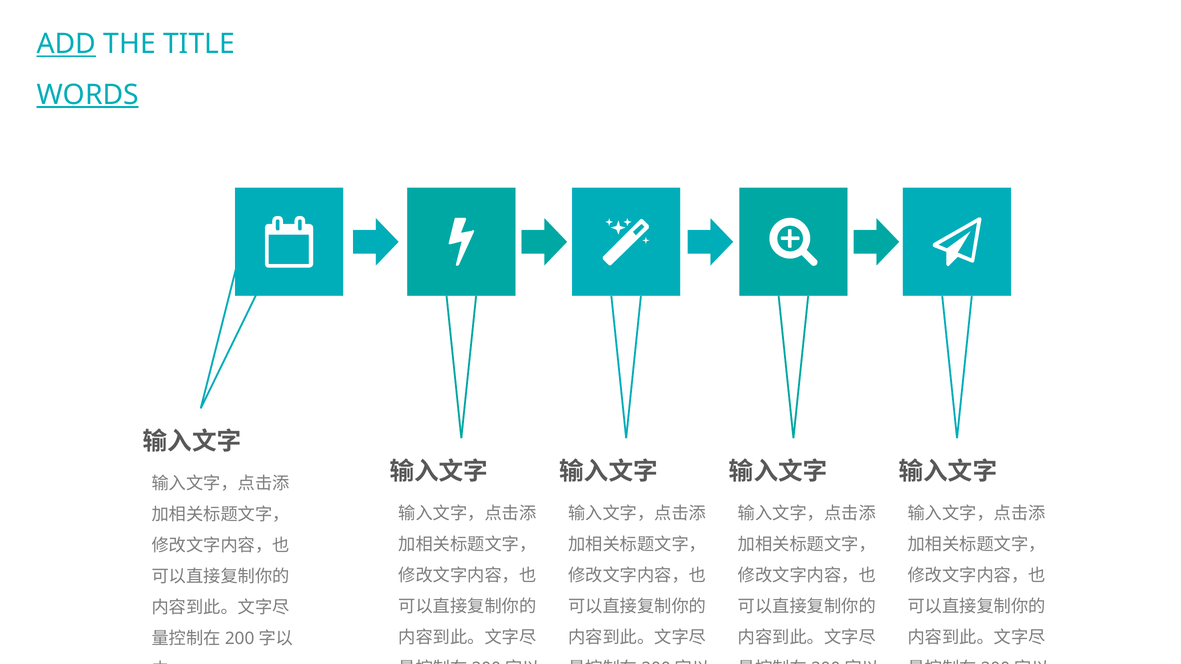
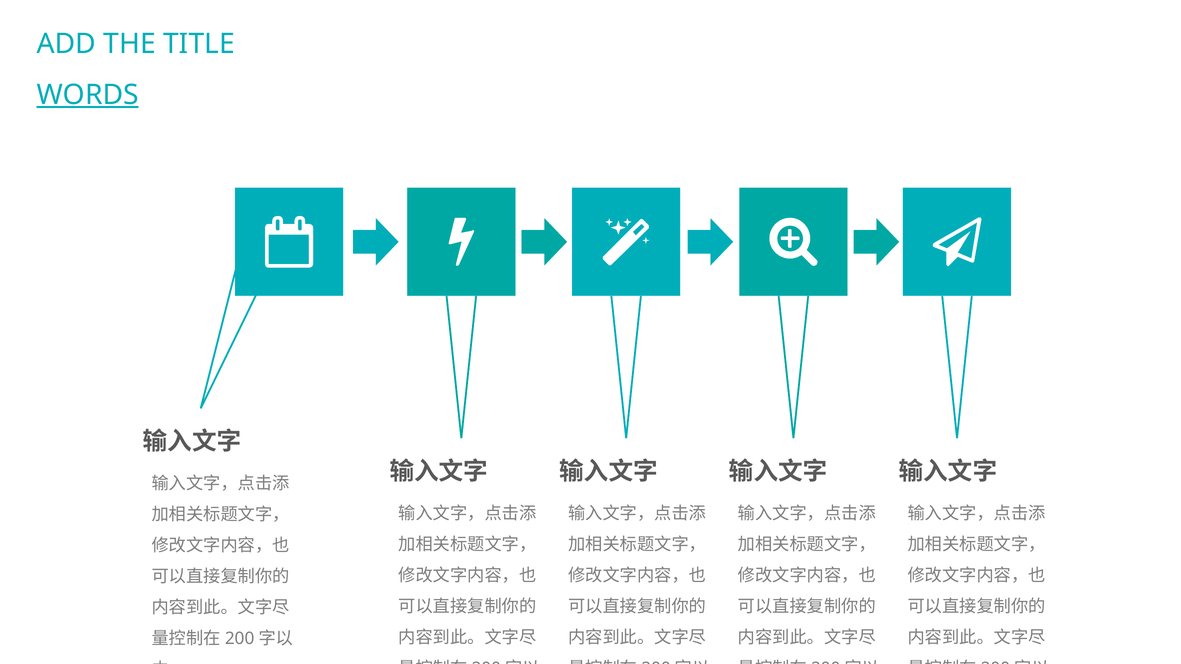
ADD underline: present -> none
